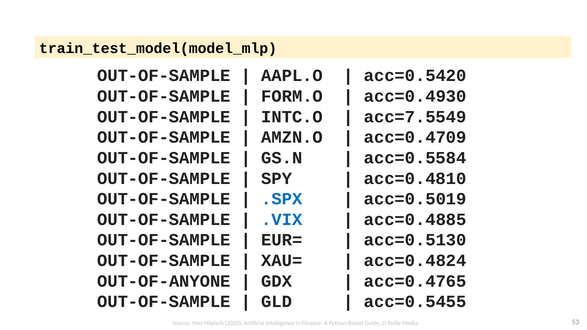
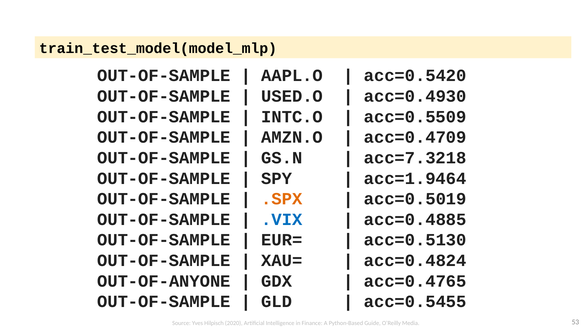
FORM.O: FORM.O -> USED.O
acc=7.5549: acc=7.5549 -> acc=0.5509
acc=0.5584: acc=0.5584 -> acc=7.3218
acc=0.4810: acc=0.4810 -> acc=1.9464
.SPX colour: blue -> orange
